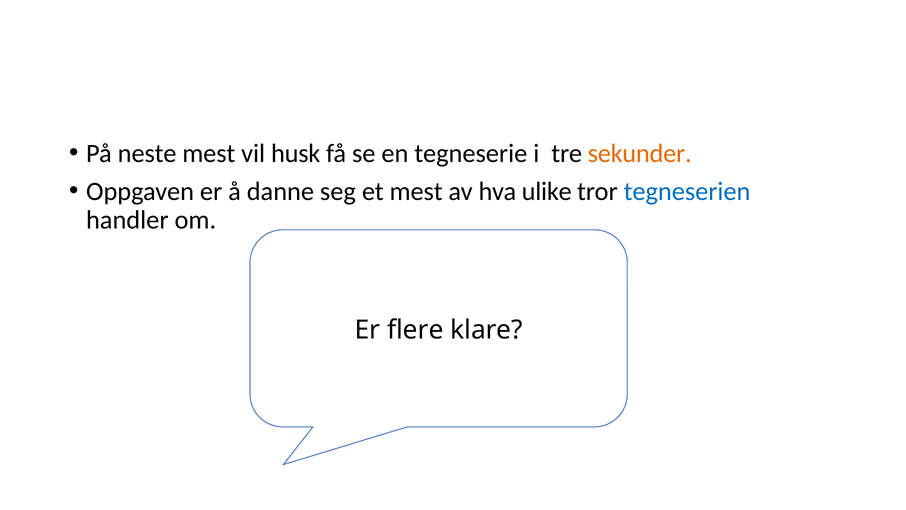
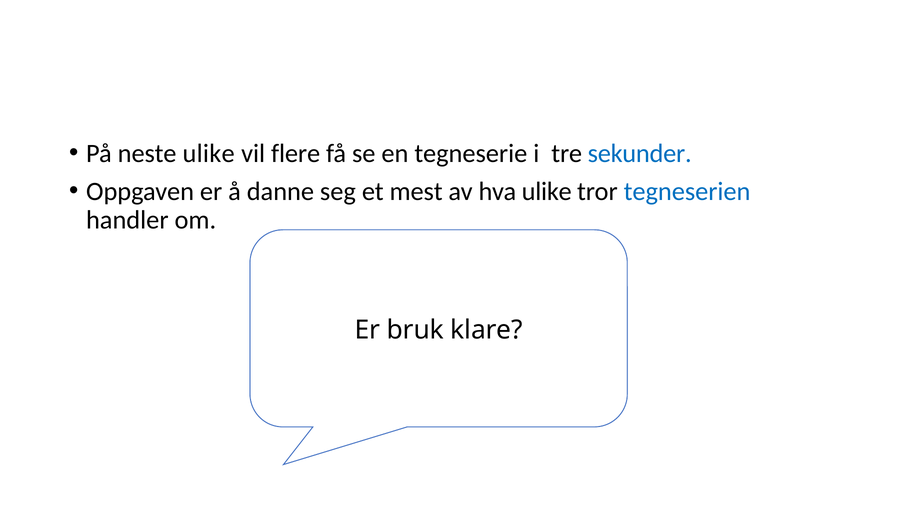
neste mest: mest -> ulike
husk: husk -> flere
sekunder colour: orange -> blue
flere: flere -> bruk
